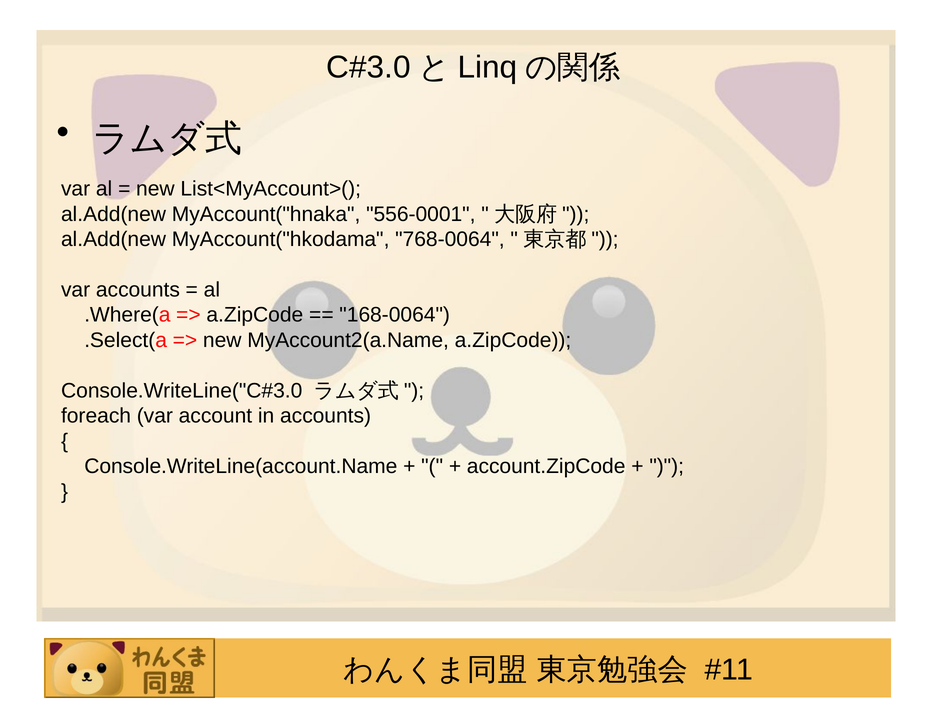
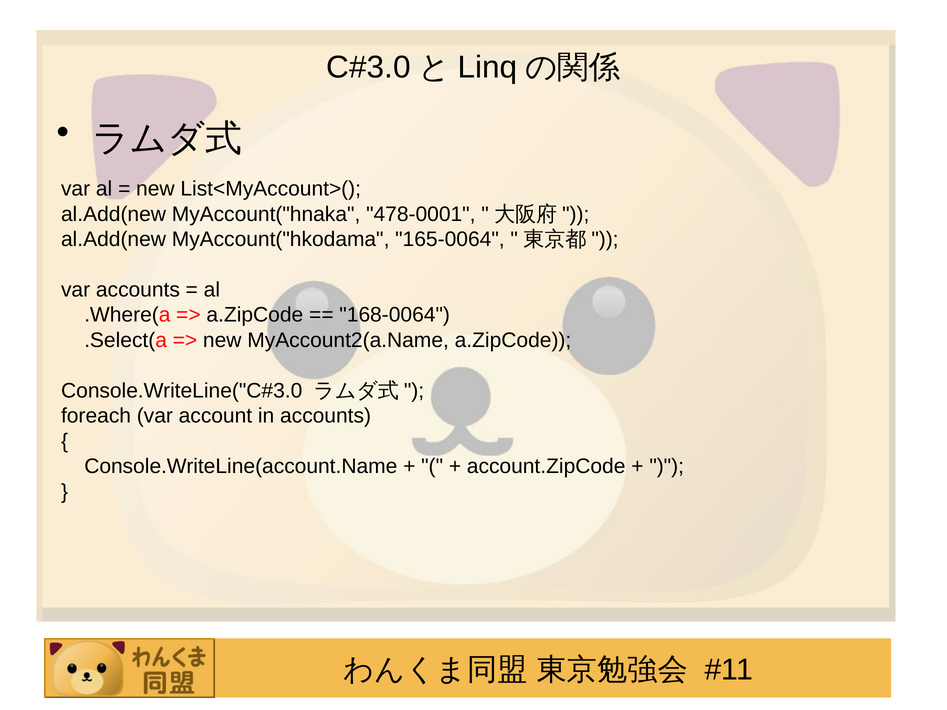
556-0001: 556-0001 -> 478-0001
768-0064: 768-0064 -> 165-0064
